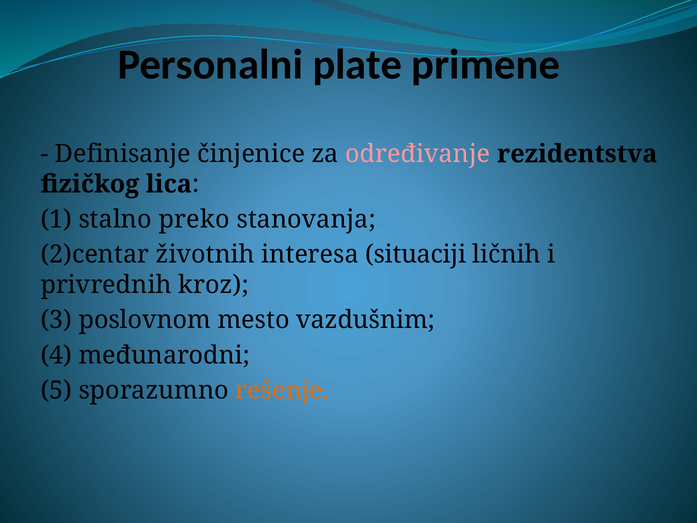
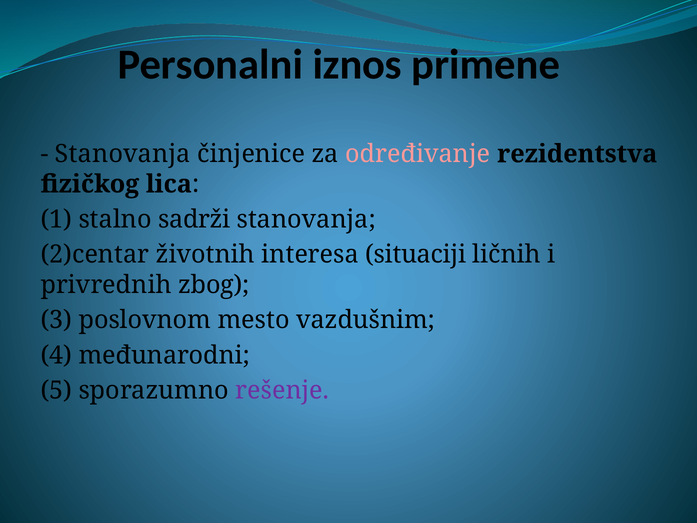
plate: plate -> iznos
Definisanje at (123, 154): Definisanje -> Stanovanja
preko: preko -> sadrži
kroz: kroz -> zbog
rešenje colour: orange -> purple
